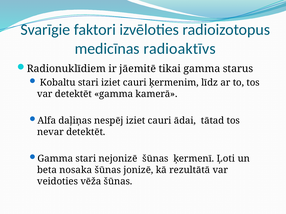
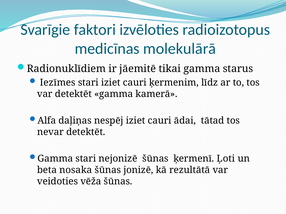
radioaktīvs: radioaktīvs -> molekulārā
Kobaltu: Kobaltu -> Iezīmes
